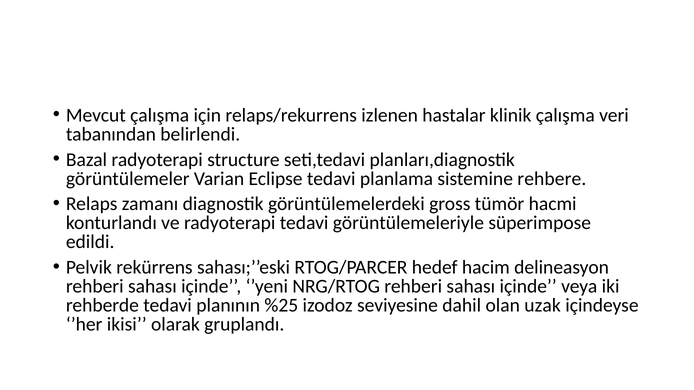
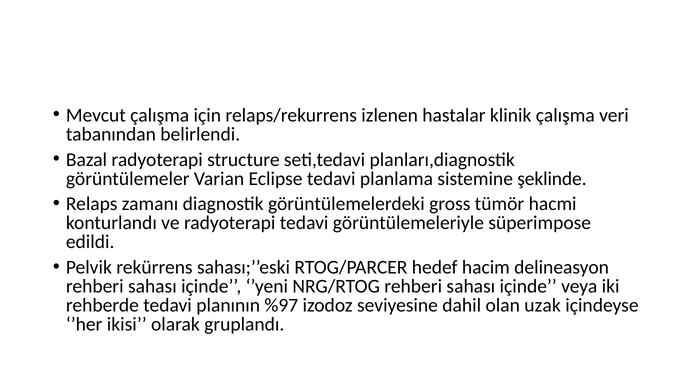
rehbere: rehbere -> şeklinde
%25: %25 -> %97
